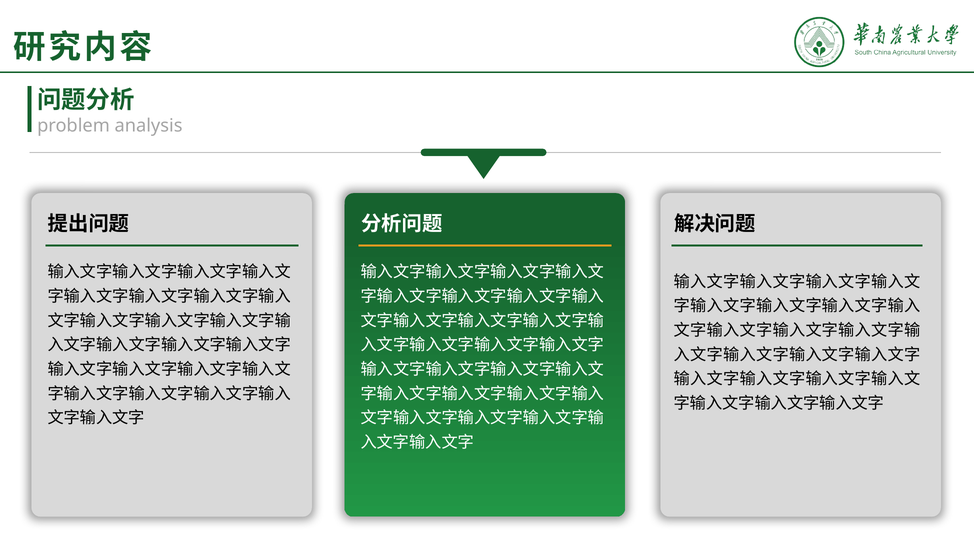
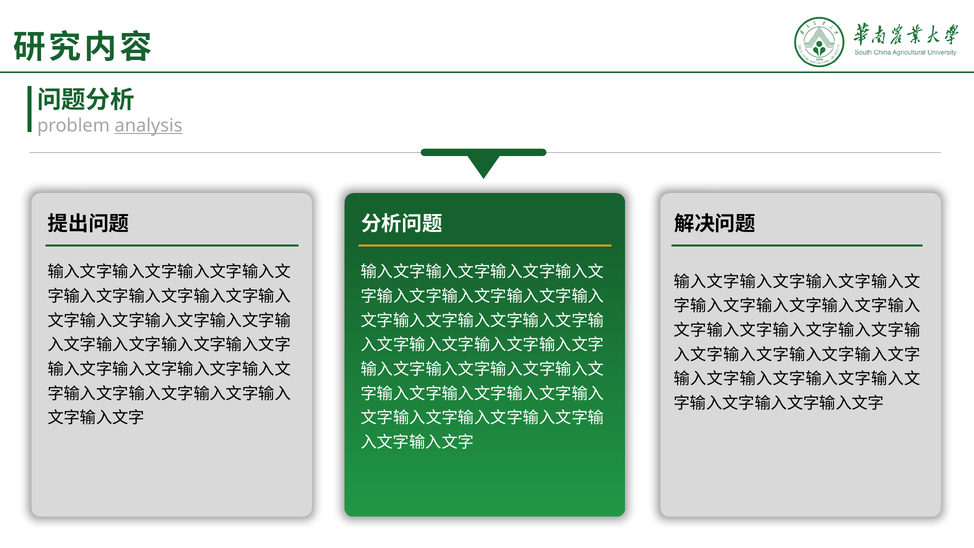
analysis underline: none -> present
